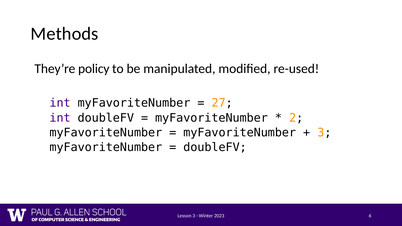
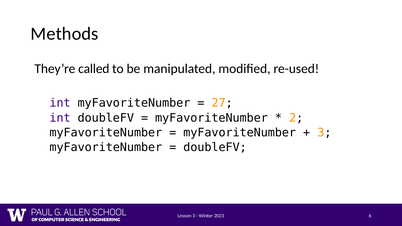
policy: policy -> called
